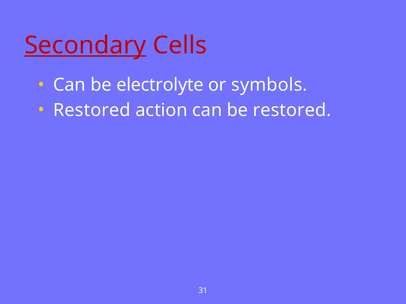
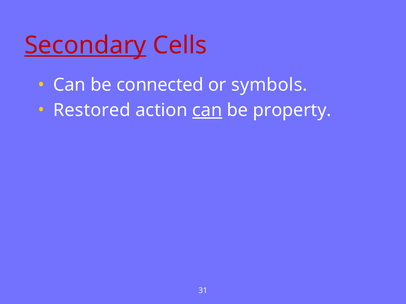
electrolyte: electrolyte -> connected
can at (207, 110) underline: none -> present
be restored: restored -> property
